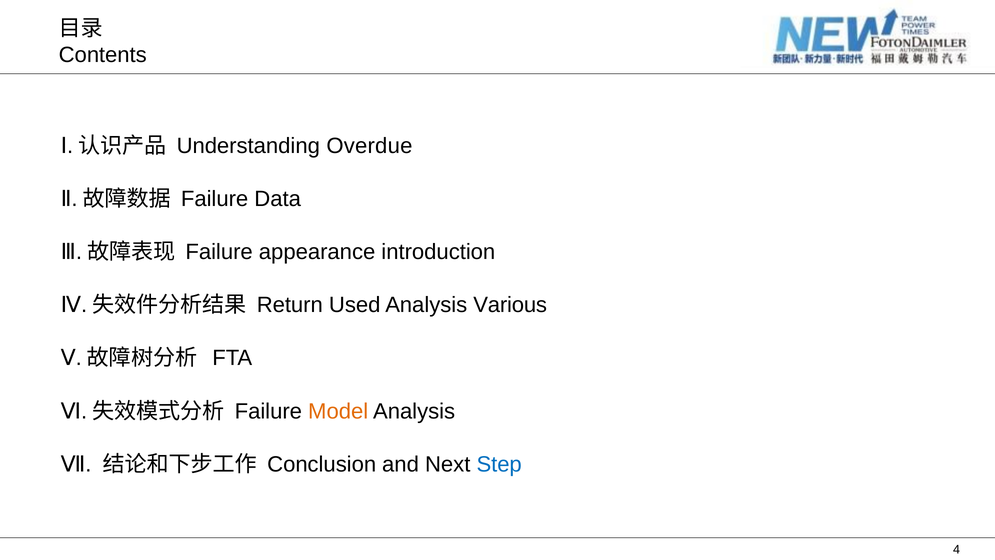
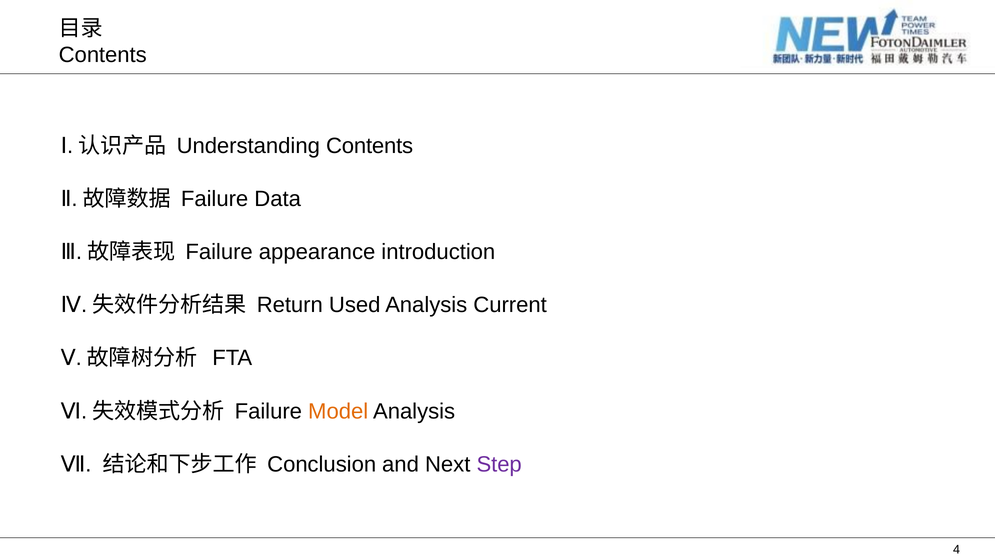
Understanding Overdue: Overdue -> Contents
Various: Various -> Current
Step colour: blue -> purple
